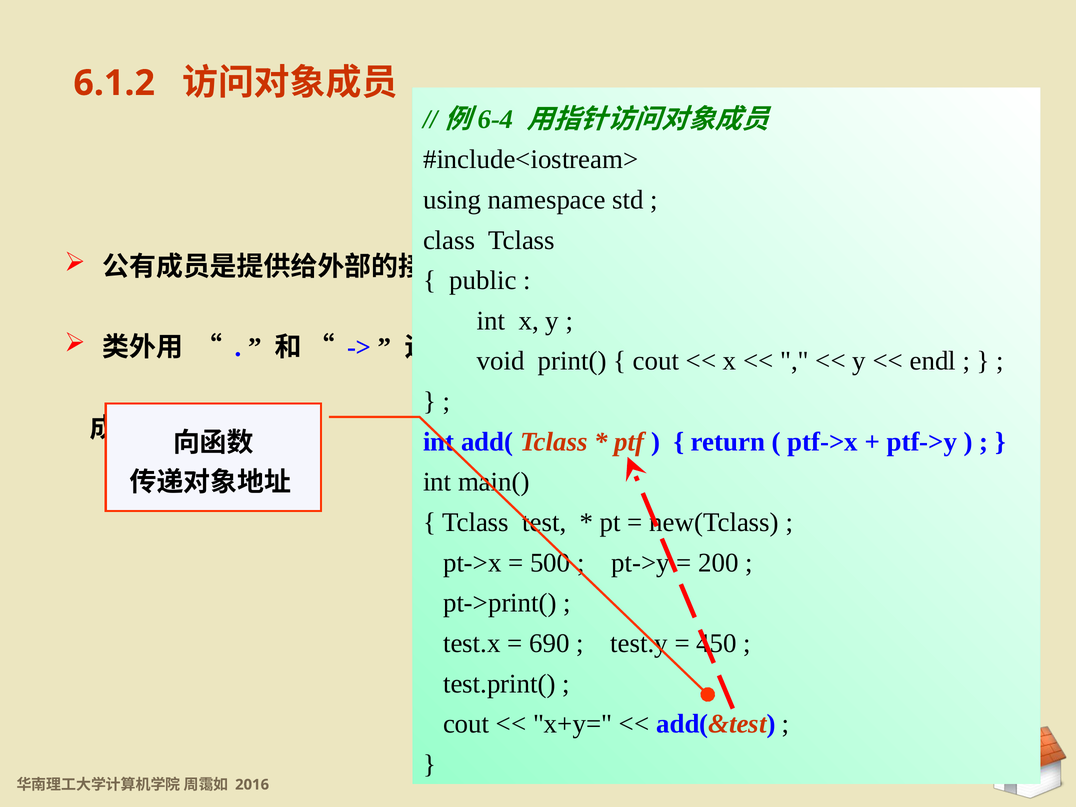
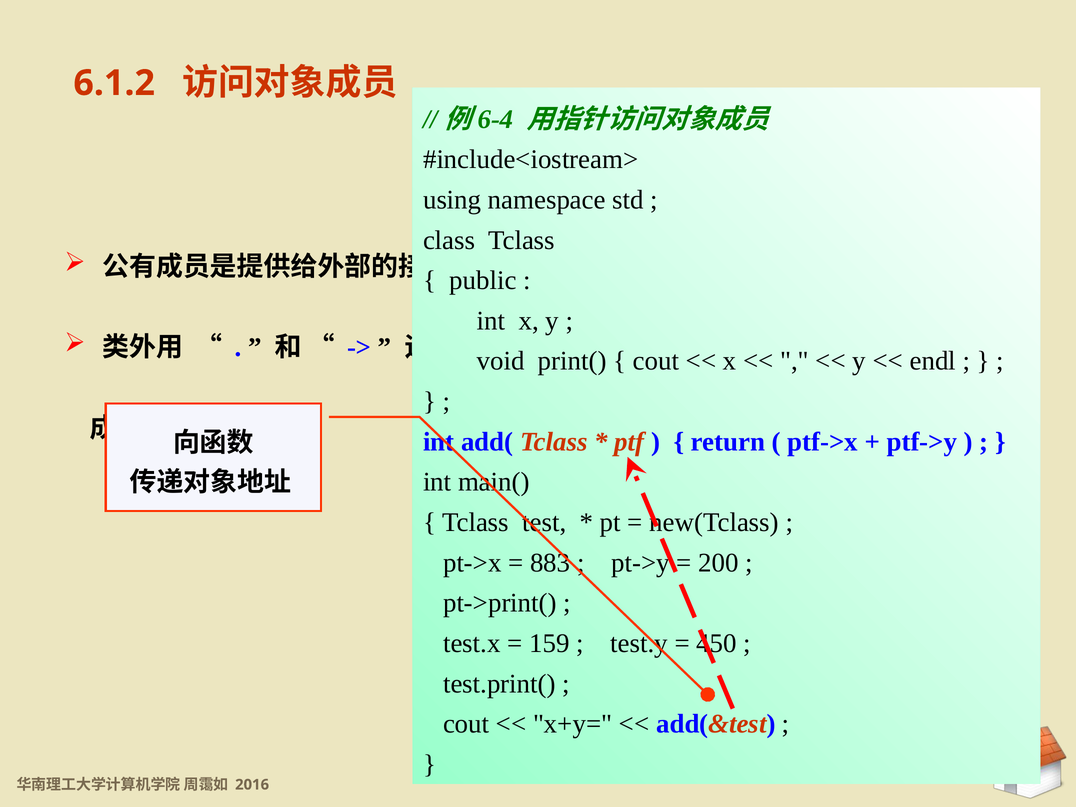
500: 500 -> 883
690: 690 -> 159
